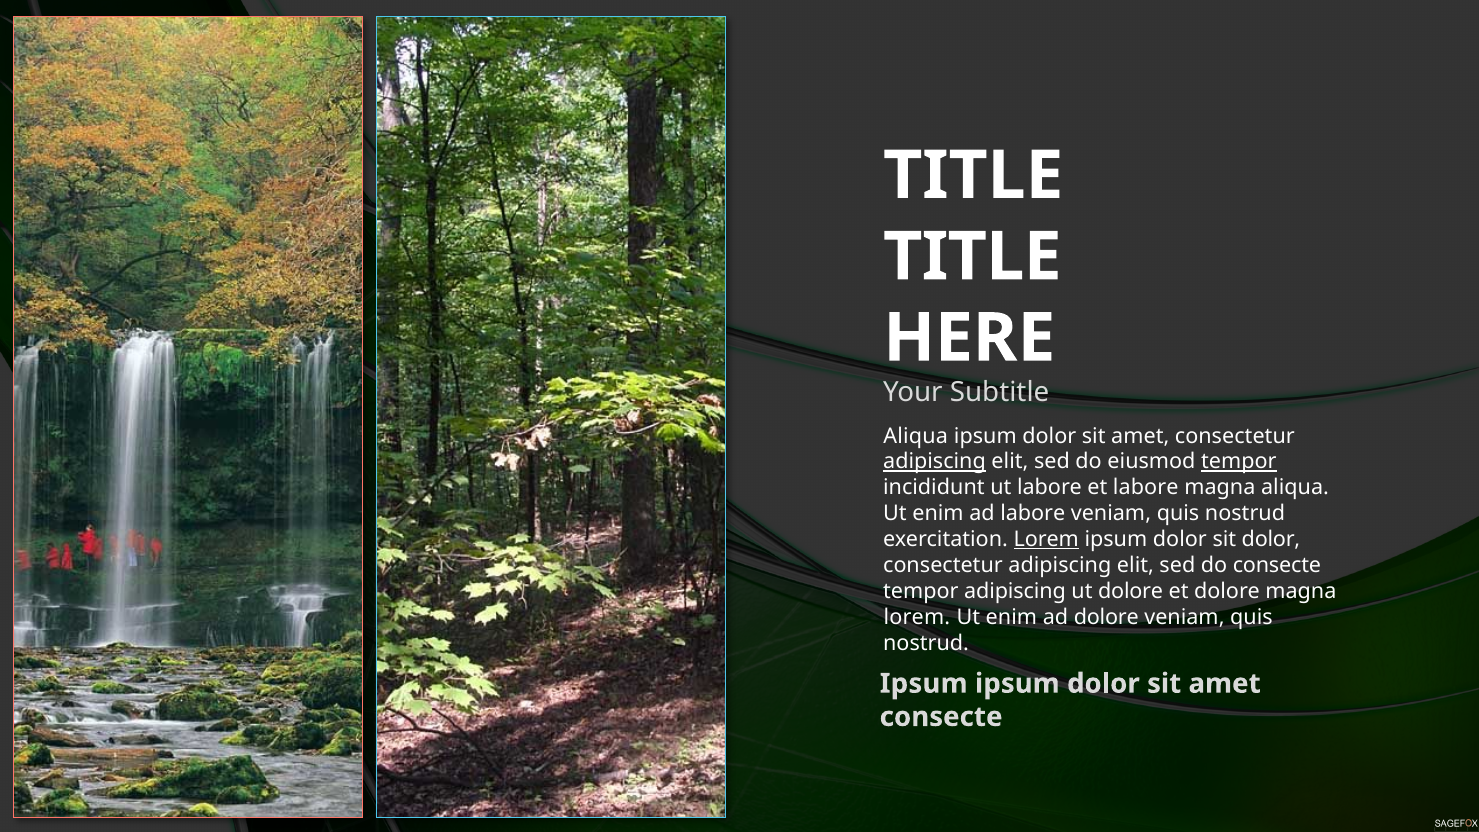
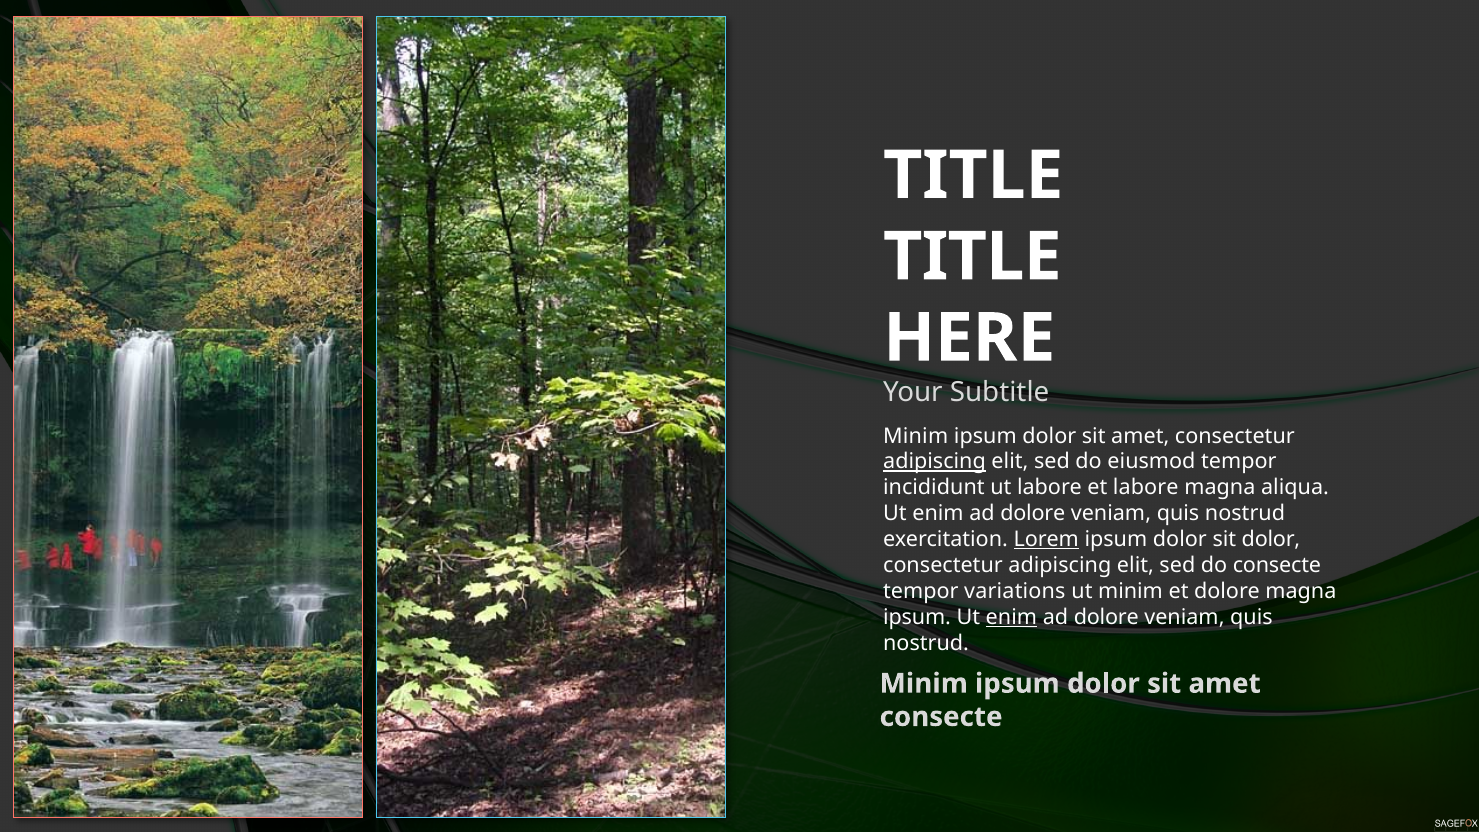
Aliqua at (916, 436): Aliqua -> Minim
tempor at (1239, 462) underline: present -> none
labore at (1033, 514): labore -> dolore
tempor adipiscing: adipiscing -> variations
ut dolore: dolore -> minim
lorem at (917, 617): lorem -> ipsum
enim at (1011, 617) underline: none -> present
Ipsum at (924, 684): Ipsum -> Minim
